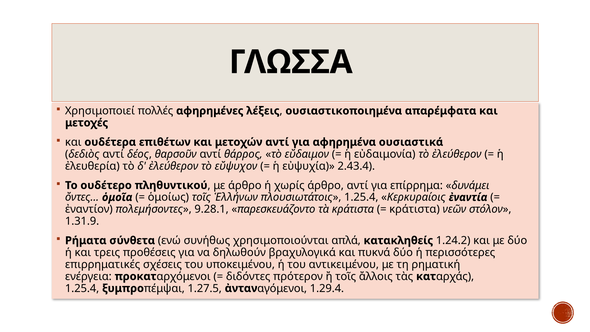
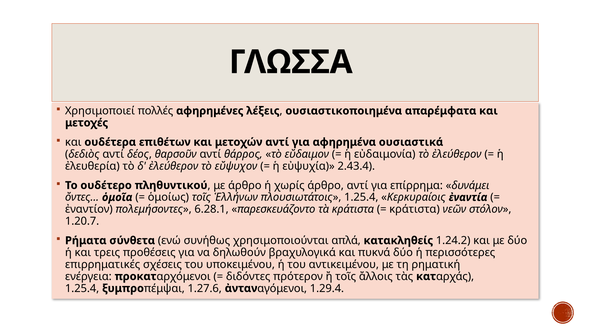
9.28.1: 9.28.1 -> 6.28.1
1.31.9: 1.31.9 -> 1.20.7
1.27.5: 1.27.5 -> 1.27.6
